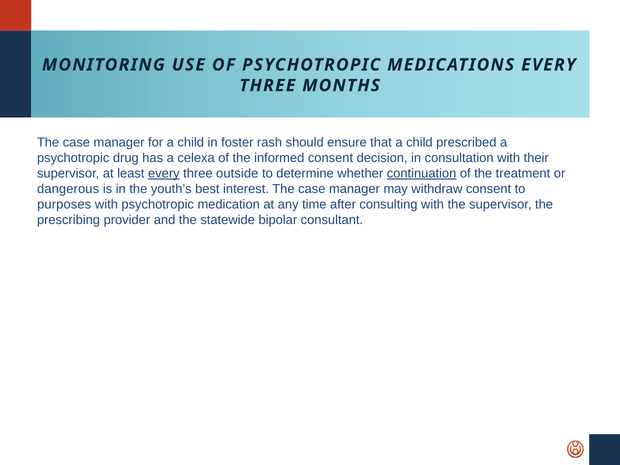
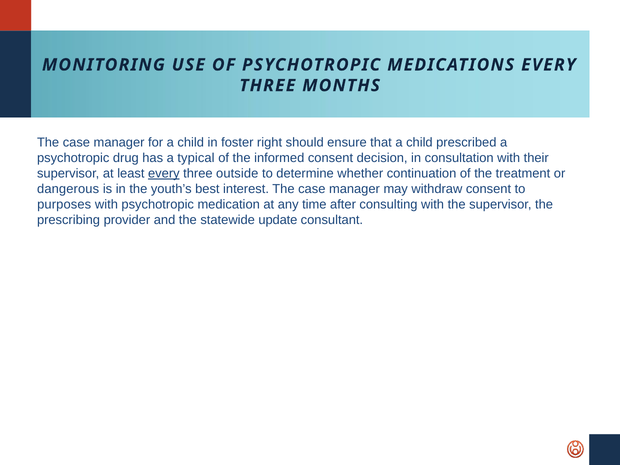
rash: rash -> right
celexa: celexa -> typical
continuation underline: present -> none
bipolar: bipolar -> update
